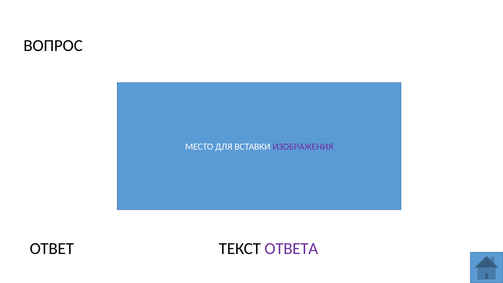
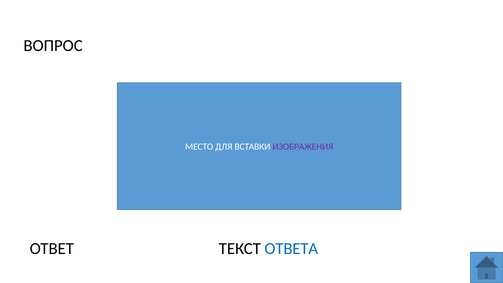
ОТВЕТА colour: purple -> blue
